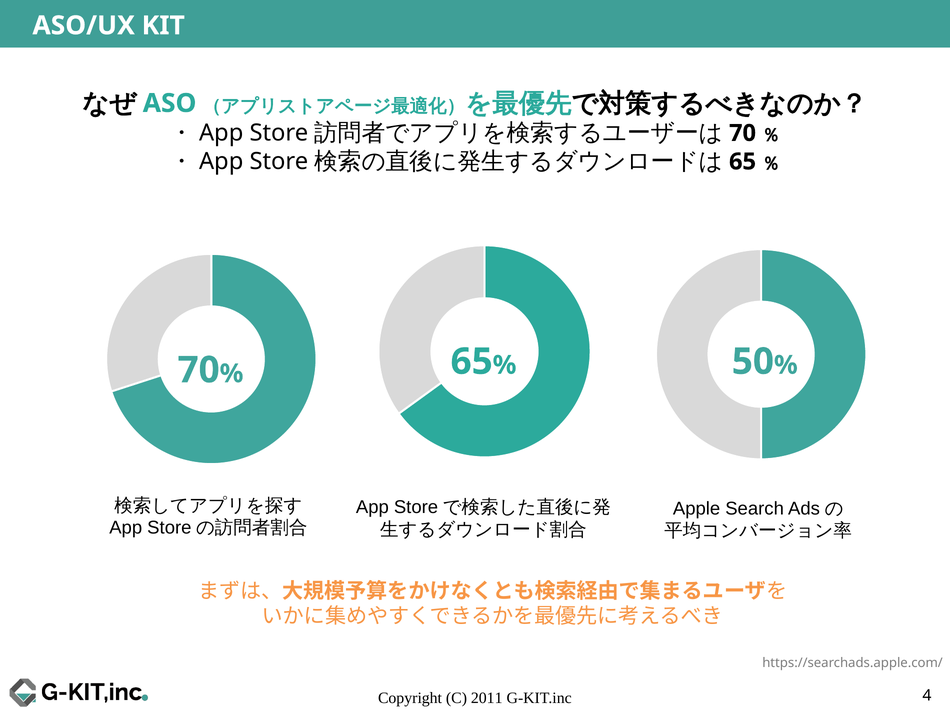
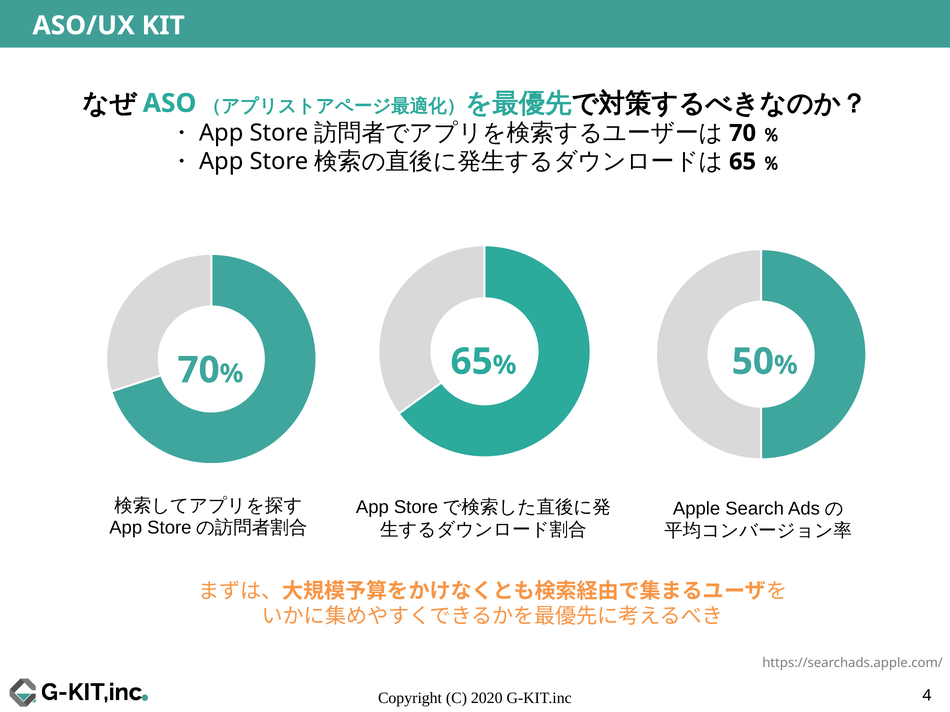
2011: 2011 -> 2020
